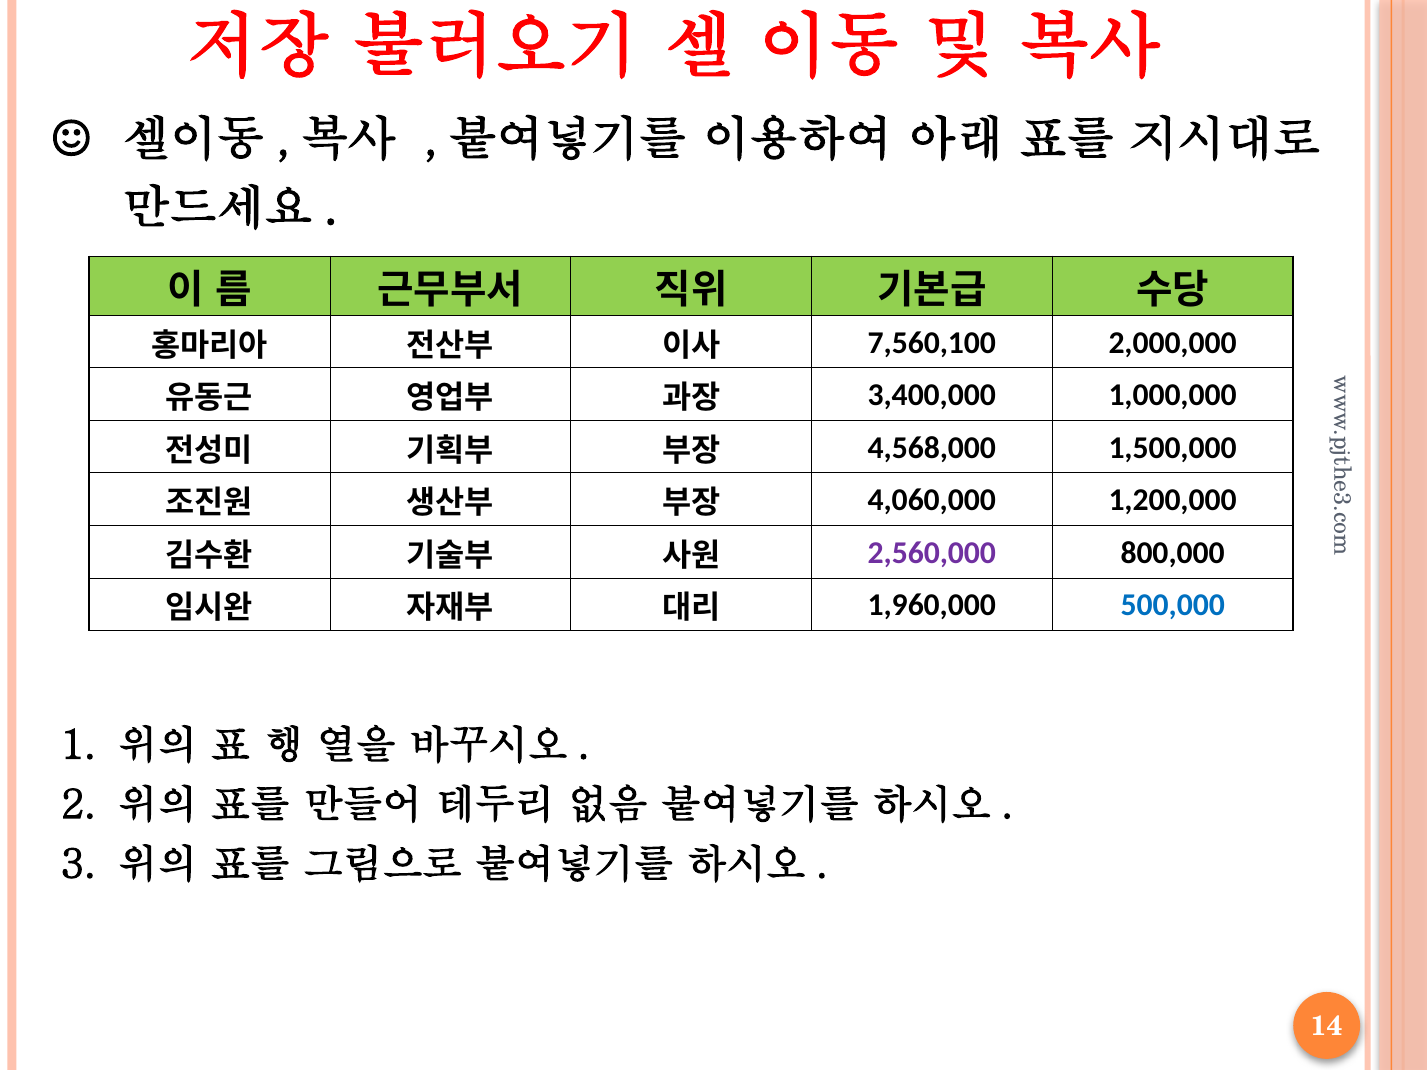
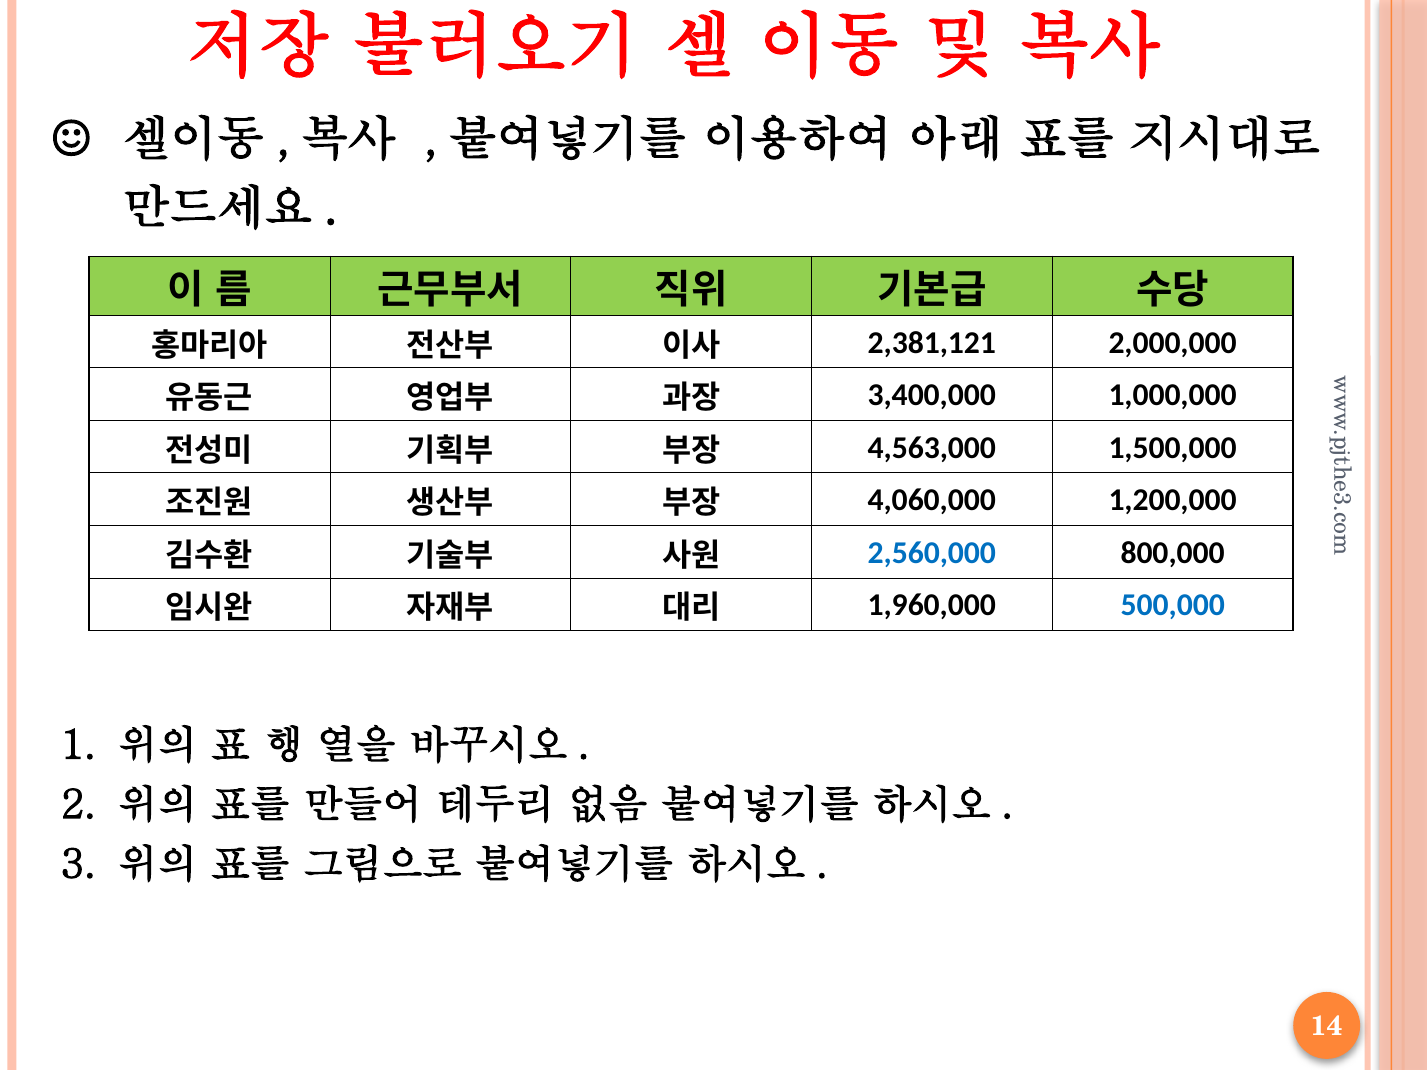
7,560,100: 7,560,100 -> 2,381,121
4,568,000: 4,568,000 -> 4,563,000
2,560,000 colour: purple -> blue
